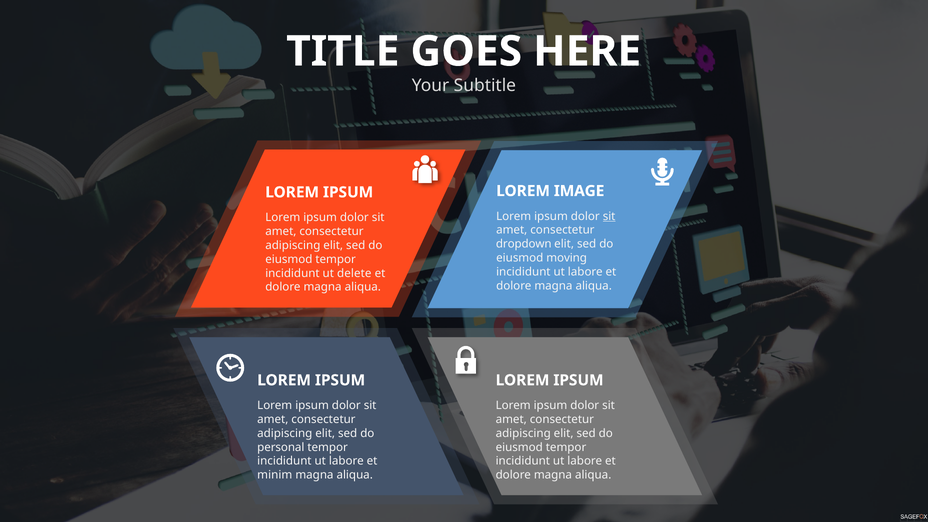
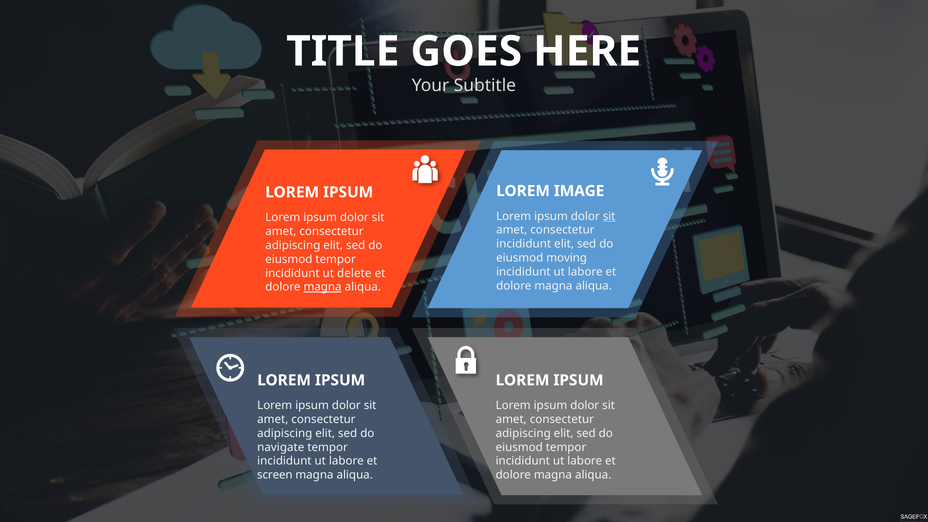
dropdown at (524, 244): dropdown -> incididunt
magna at (323, 287) underline: none -> present
personal: personal -> navigate
minim: minim -> screen
